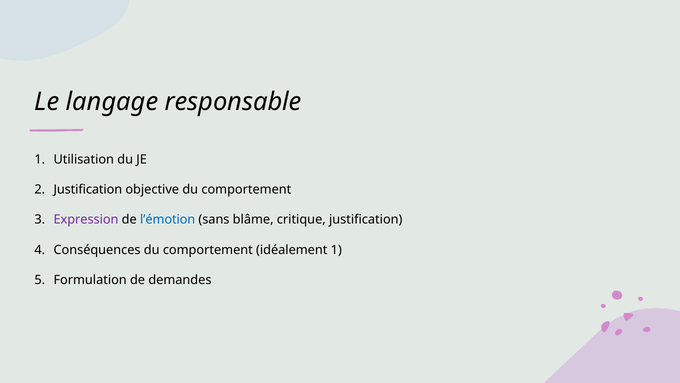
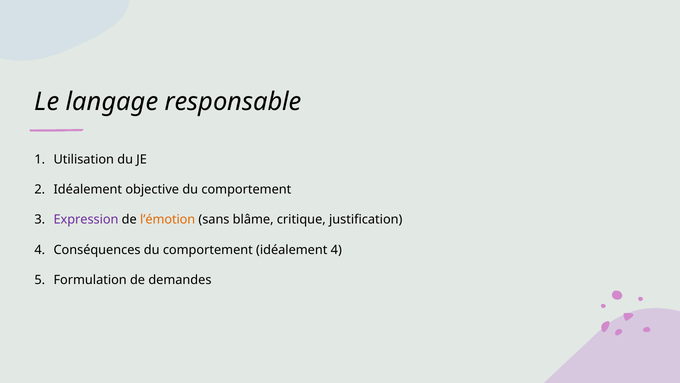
2 Justification: Justification -> Idéalement
l’émotion colour: blue -> orange
idéalement 1: 1 -> 4
